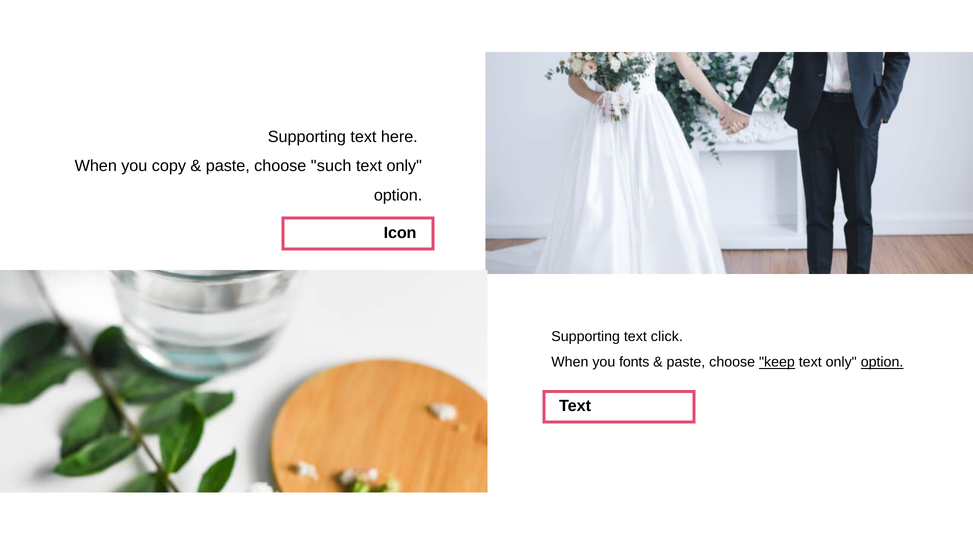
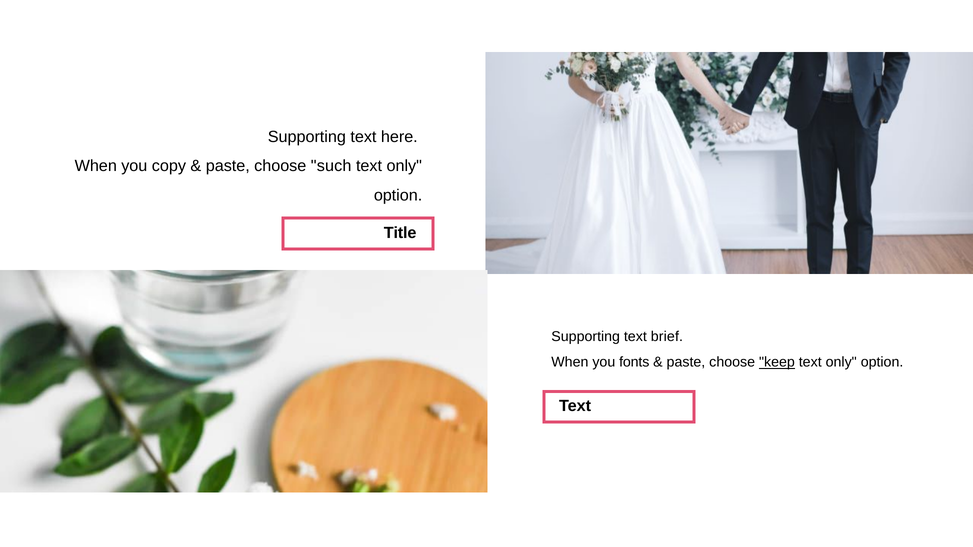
Icon: Icon -> Title
click: click -> brief
option at (882, 362) underline: present -> none
